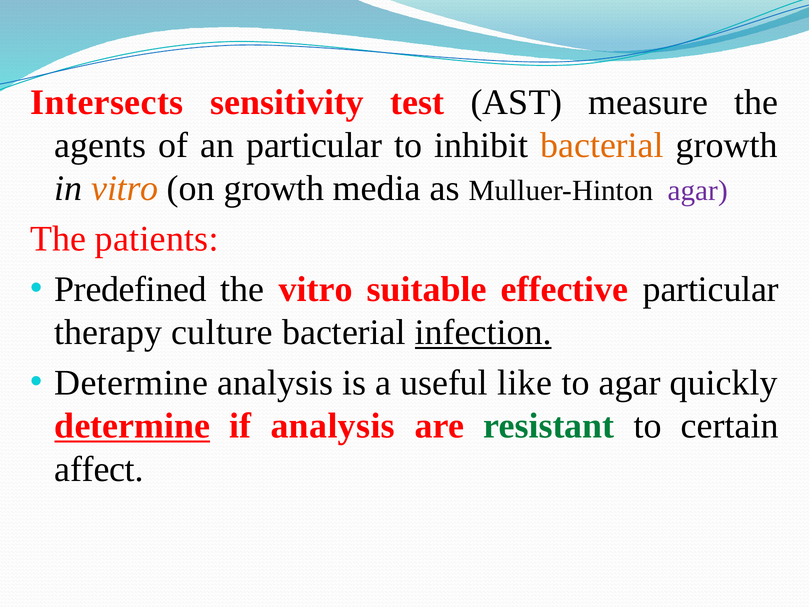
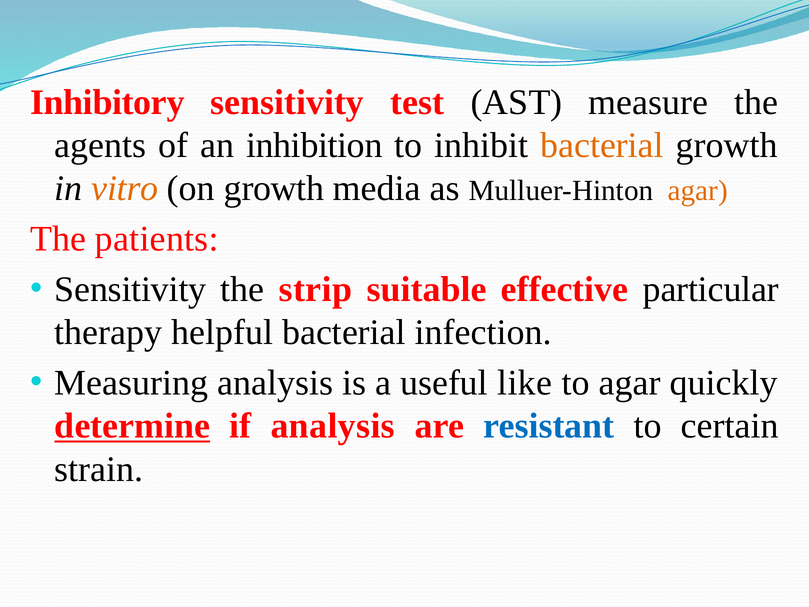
Intersects: Intersects -> Inhibitory
an particular: particular -> inhibition
agar at (698, 191) colour: purple -> orange
Predefined at (130, 289): Predefined -> Sensitivity
the vitro: vitro -> strip
culture: culture -> helpful
infection underline: present -> none
Determine at (131, 383): Determine -> Measuring
resistant colour: green -> blue
affect: affect -> strain
